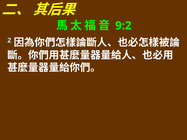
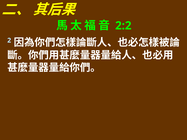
9:2: 9:2 -> 2:2
